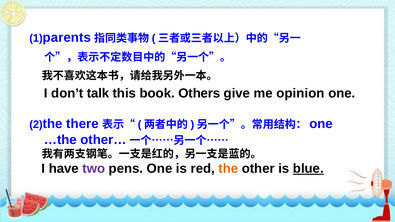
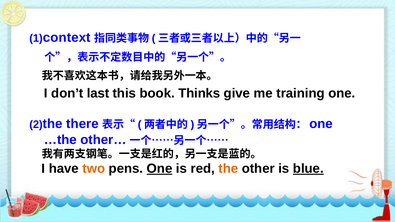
parents: parents -> context
talk: talk -> last
Others: Others -> Thinks
opinion: opinion -> training
two colour: purple -> orange
One at (160, 169) underline: none -> present
